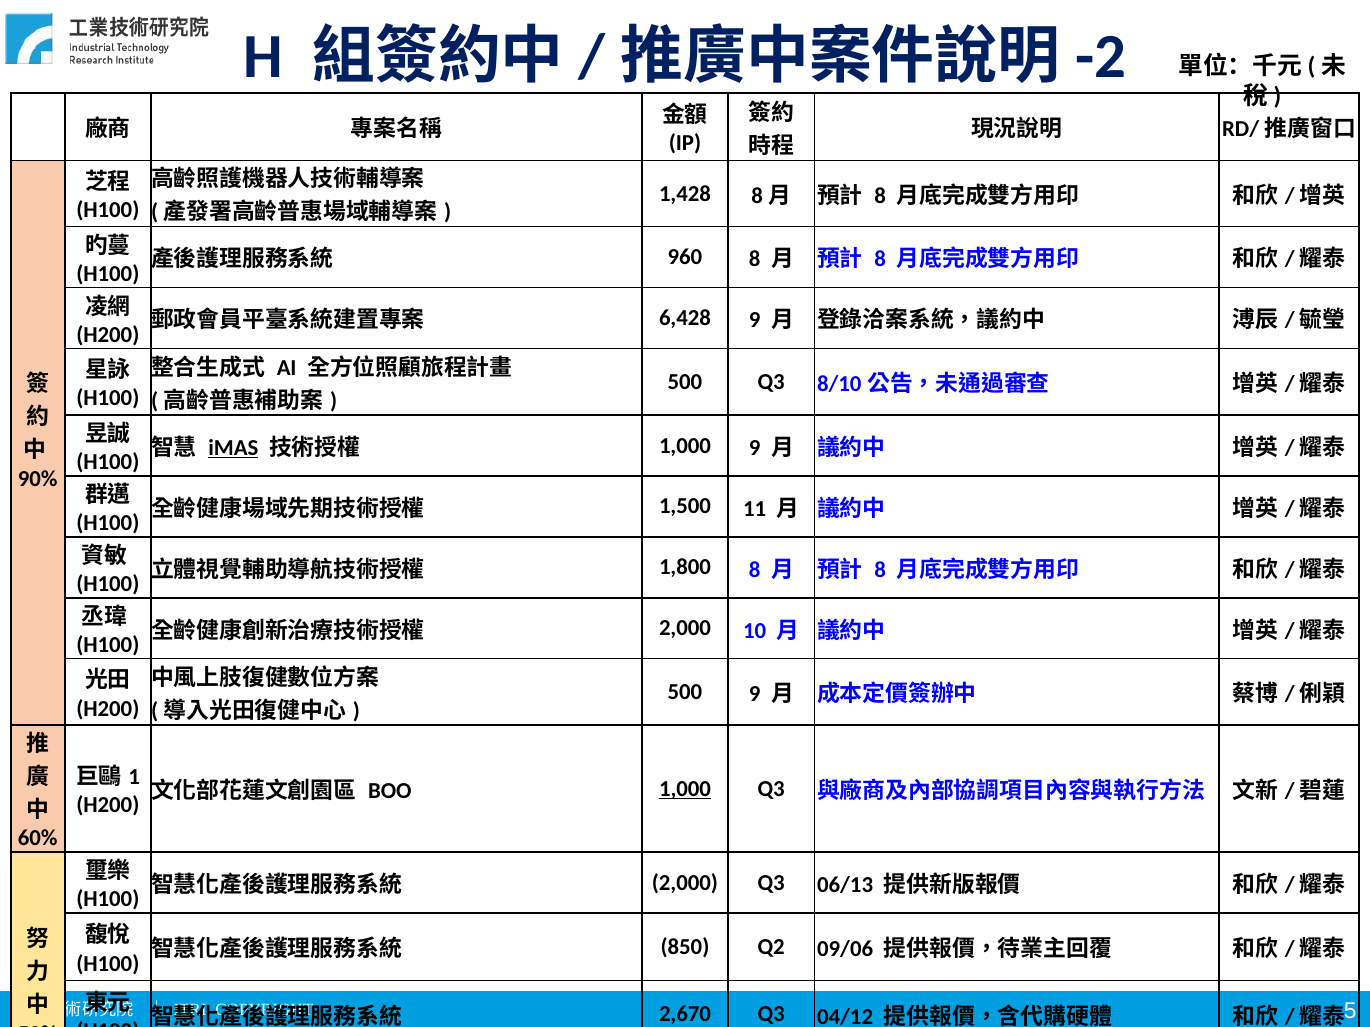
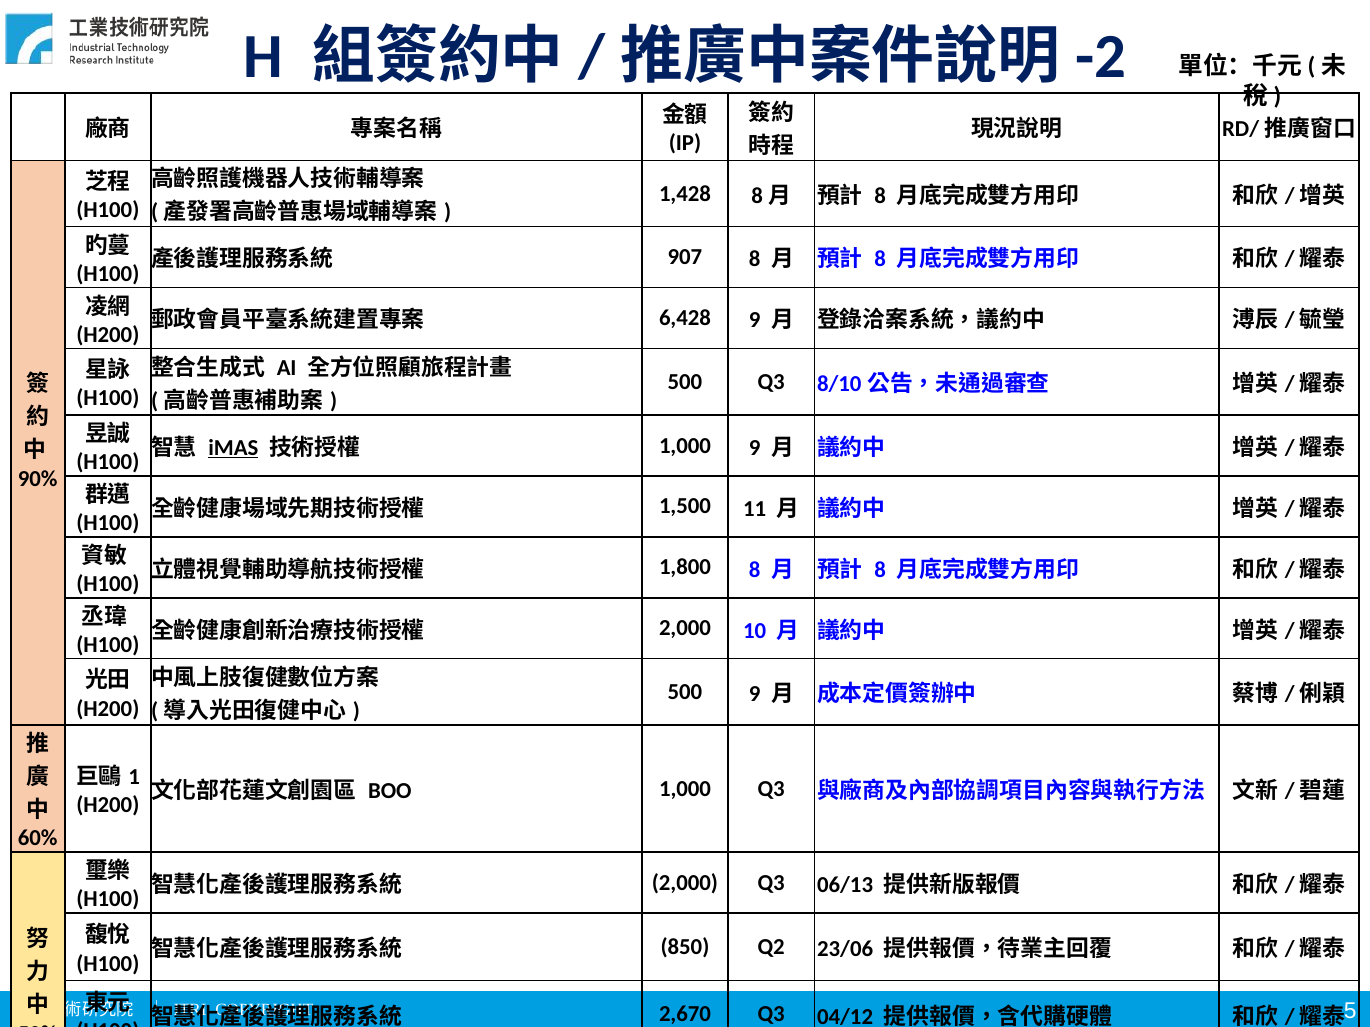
960: 960 -> 907
1,000 at (685, 789) underline: present -> none
09/06: 09/06 -> 23/06
